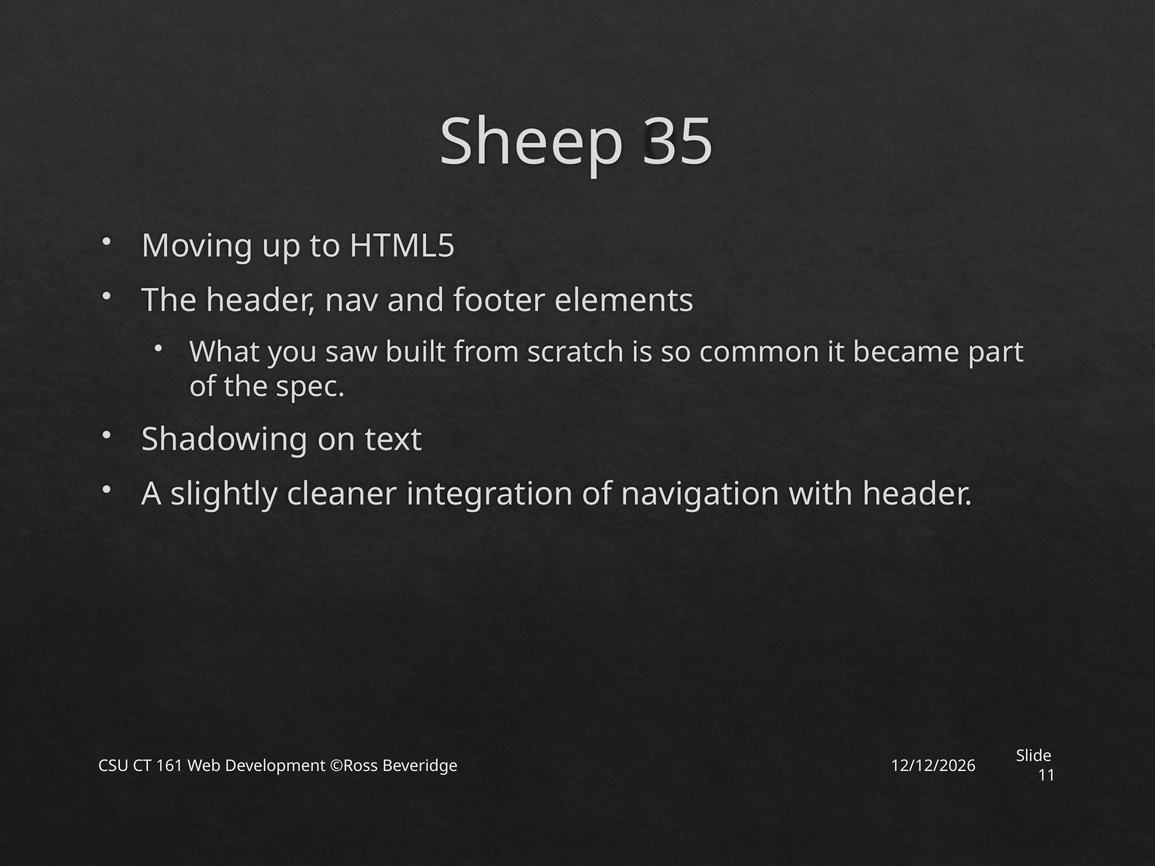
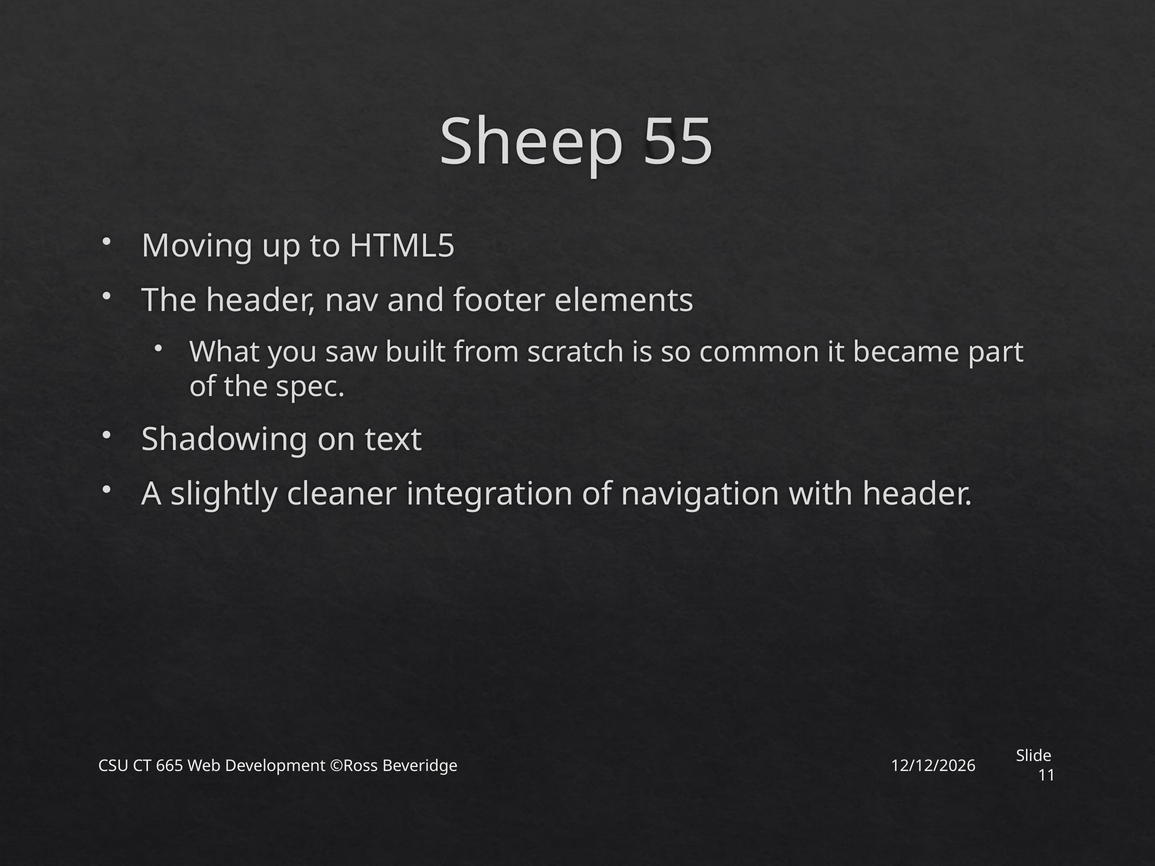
35: 35 -> 55
161: 161 -> 665
